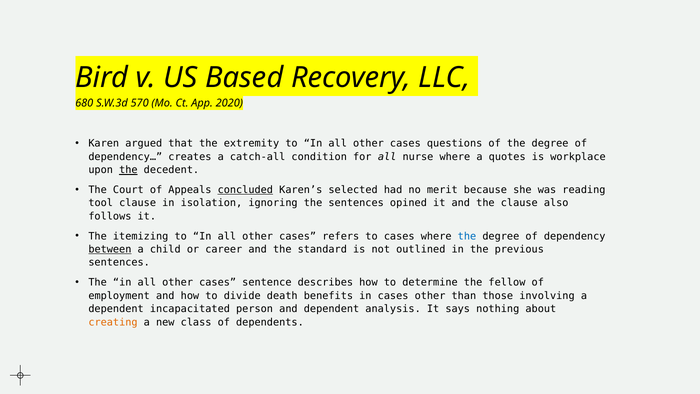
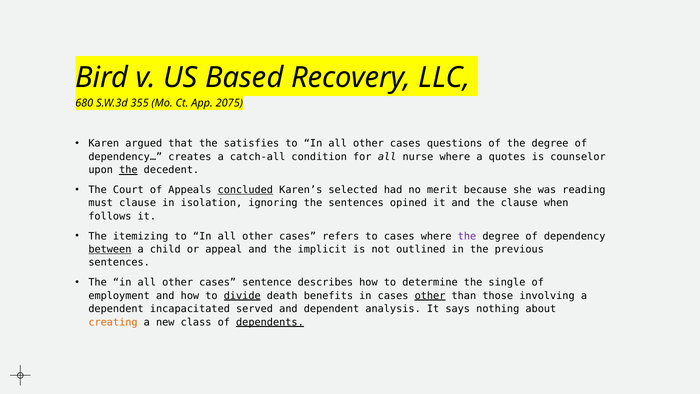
570: 570 -> 355
2020: 2020 -> 2075
extremity: extremity -> satisfies
workplace: workplace -> counselor
tool: tool -> must
also: also -> when
the at (467, 236) colour: blue -> purple
career: career -> appeal
standard: standard -> implicit
fellow: fellow -> single
divide underline: none -> present
other at (430, 295) underline: none -> present
person: person -> served
dependents underline: none -> present
